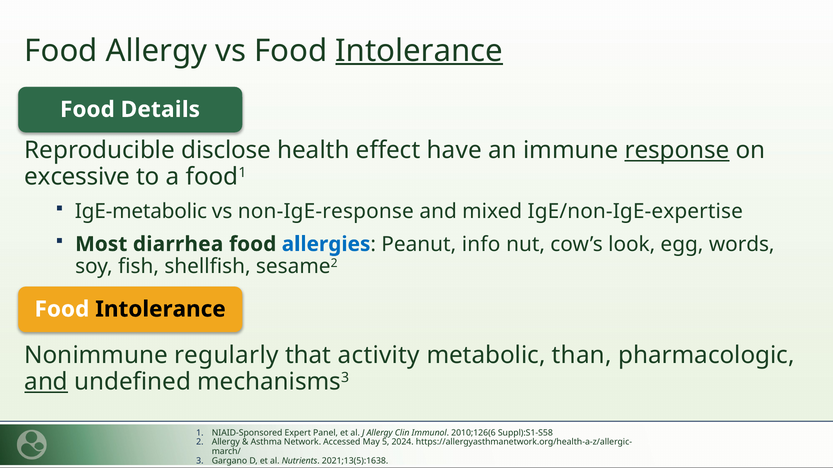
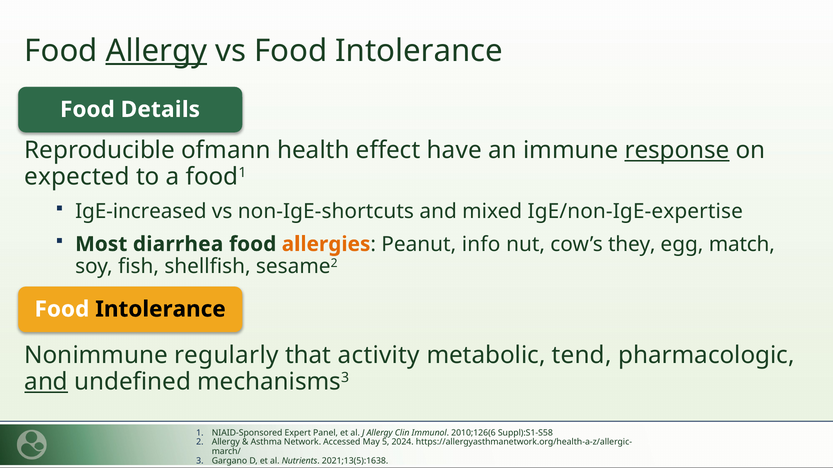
Allergy at (156, 51) underline: none -> present
Intolerance at (419, 51) underline: present -> none
disclose: disclose -> ofmann
excessive: excessive -> expected
IgE-metabolic: IgE-metabolic -> IgE-increased
non-IgE-response: non-IgE-response -> non-IgE-shortcuts
allergies colour: blue -> orange
look: look -> they
words: words -> match
than: than -> tend
